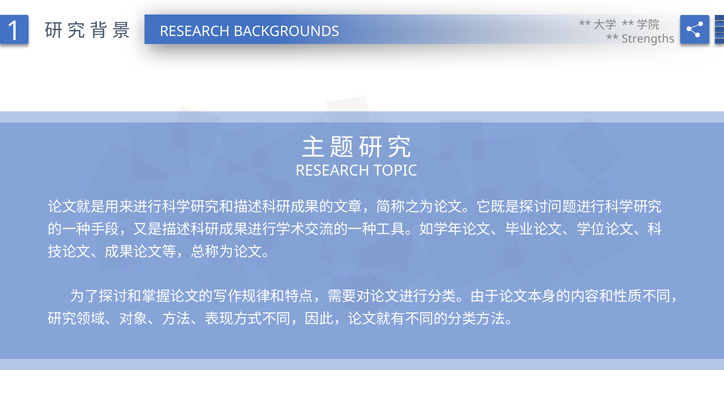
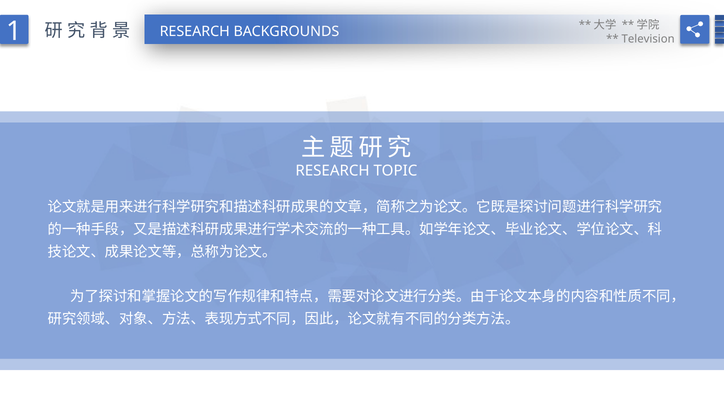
Strengths: Strengths -> Television
